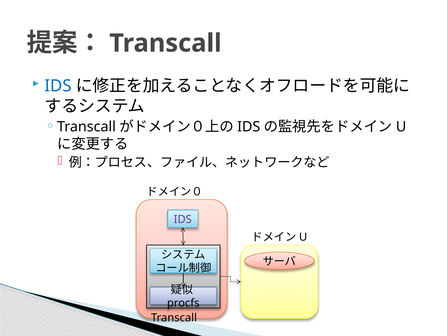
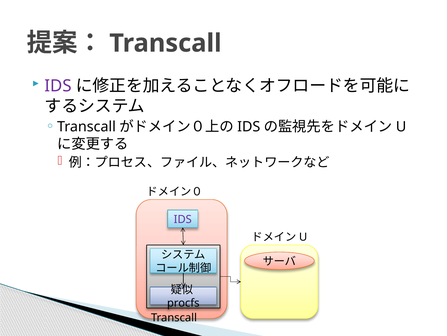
IDS at (58, 86) colour: blue -> purple
